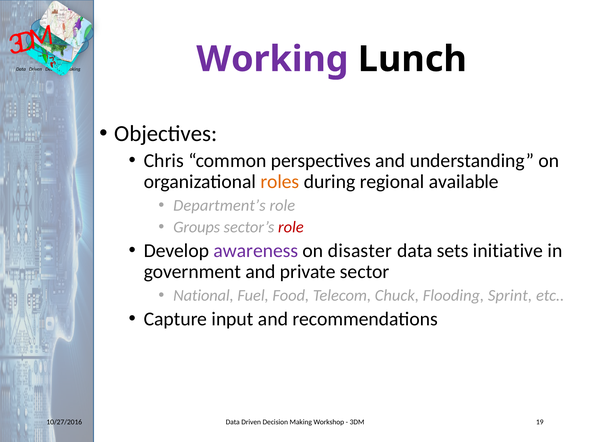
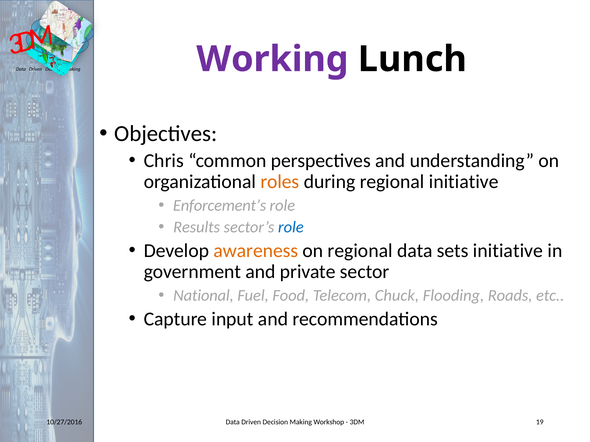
regional available: available -> initiative
Department’s: Department’s -> Enforcement’s
Groups: Groups -> Results
role at (291, 227) colour: red -> blue
awareness colour: purple -> orange
on disaster: disaster -> regional
Sprint: Sprint -> Roads
